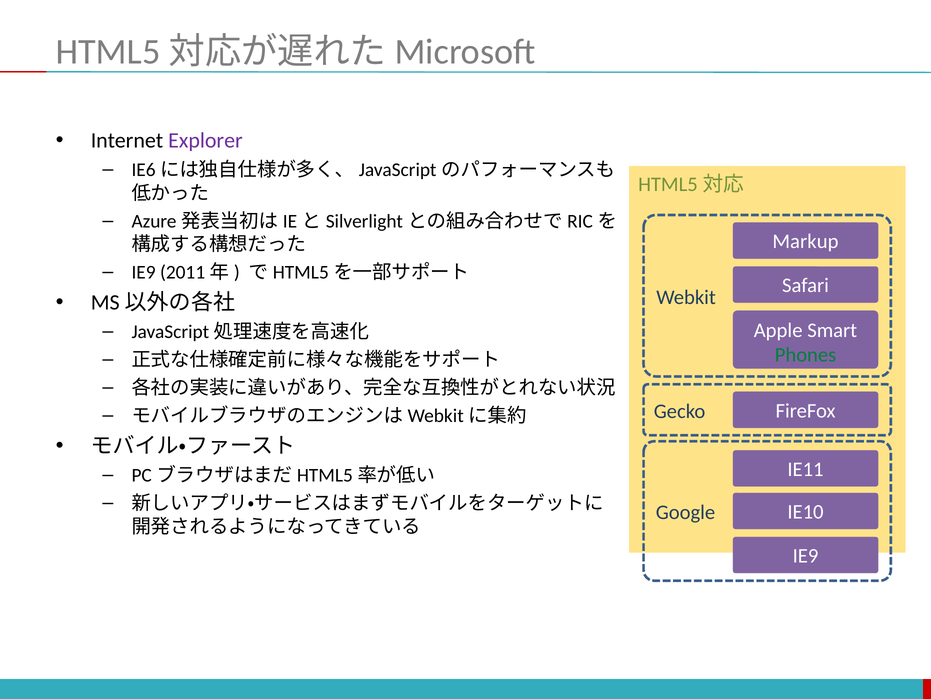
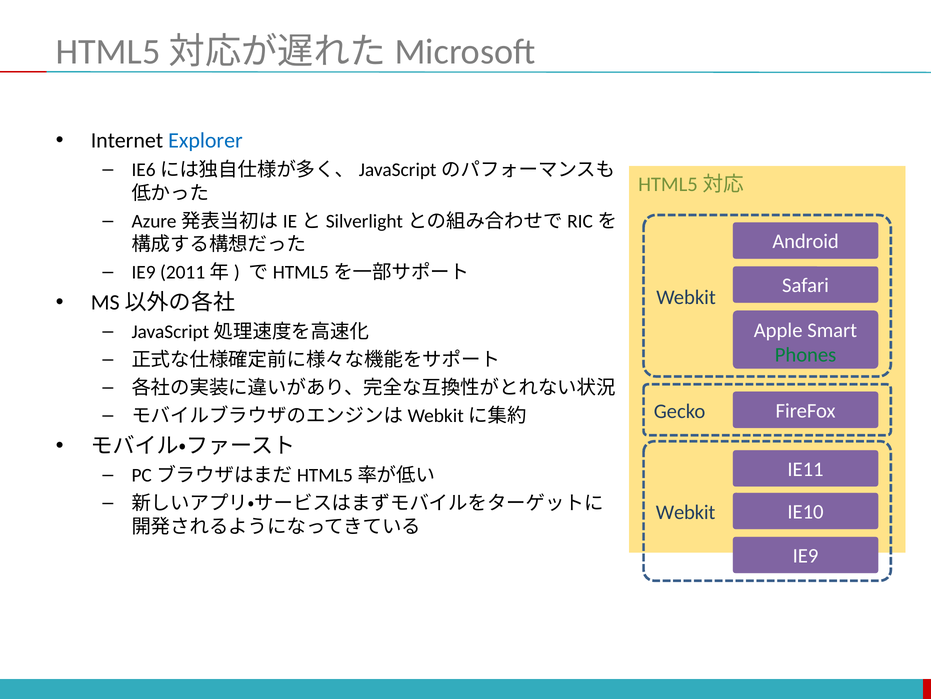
Explorer colour: purple -> blue
Markup: Markup -> Android
Google at (685, 512): Google -> Webkit
